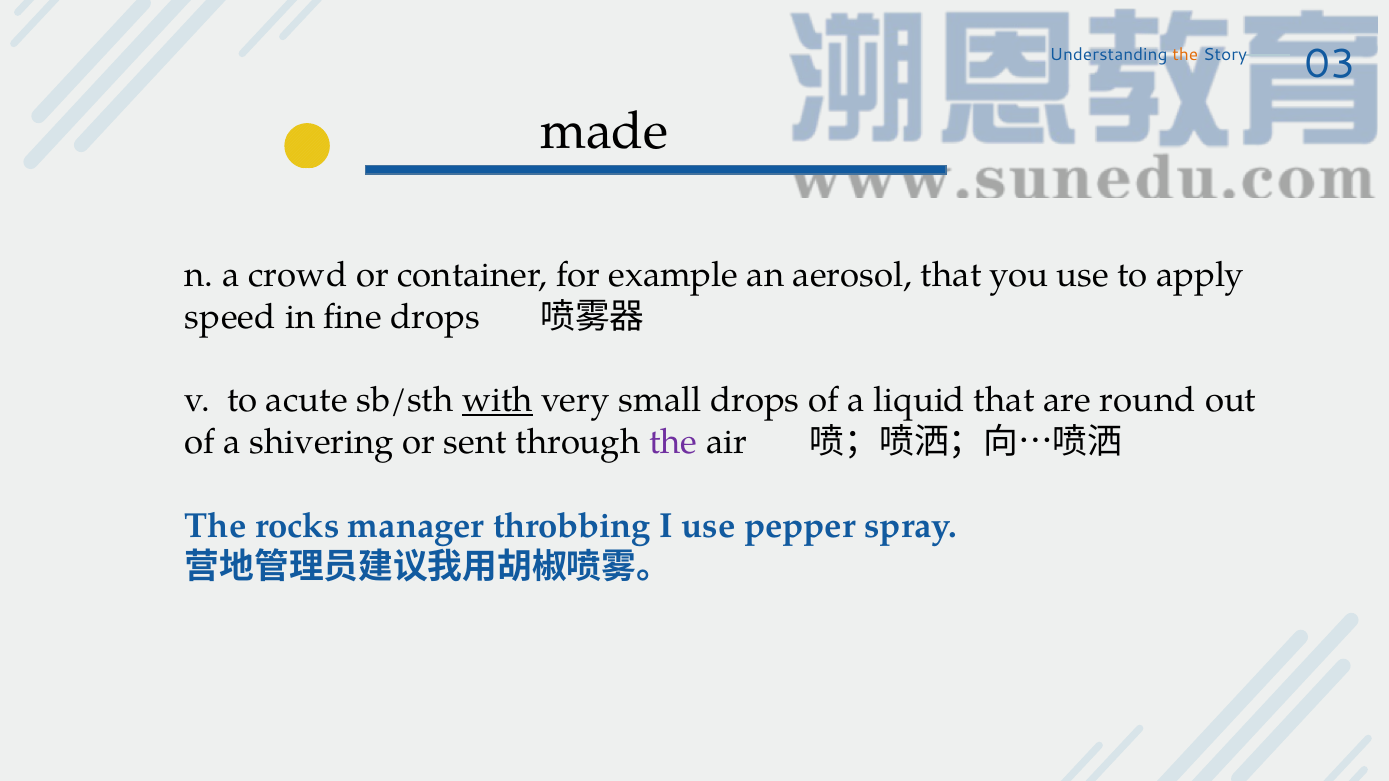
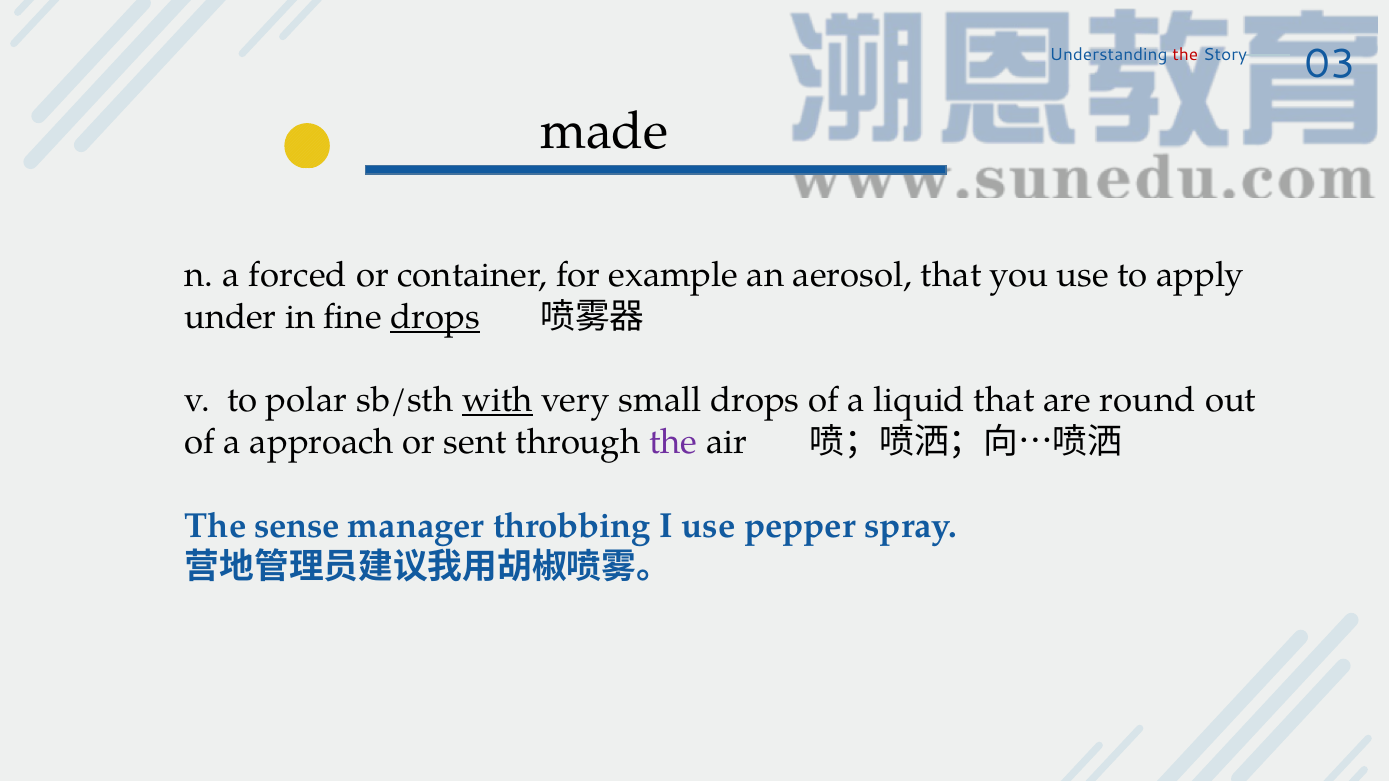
the at (1185, 55) colour: orange -> red
crowd: crowd -> forced
speed: speed -> under
drops at (435, 317) underline: none -> present
acute: acute -> polar
shivering: shivering -> approach
rocks: rocks -> sense
